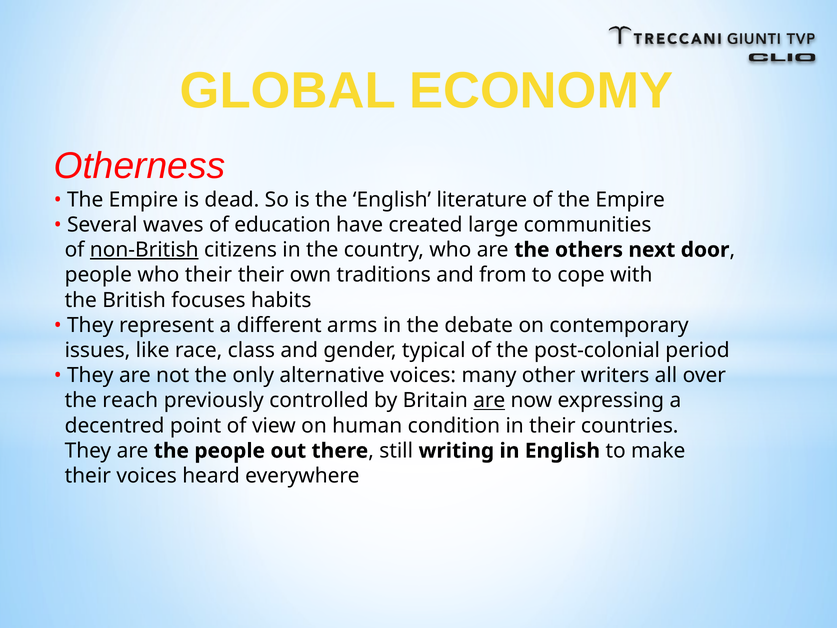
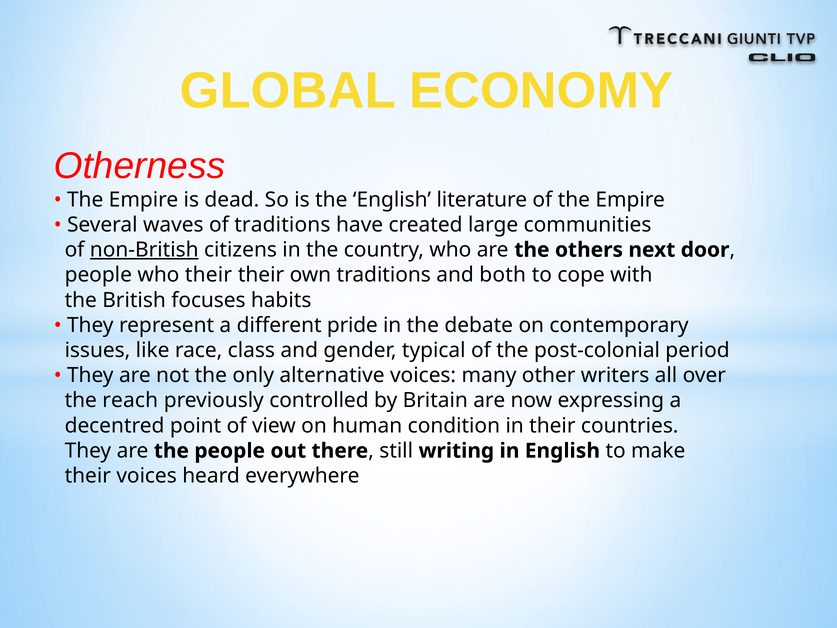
of education: education -> traditions
from: from -> both
arms: arms -> pride
are at (489, 400) underline: present -> none
